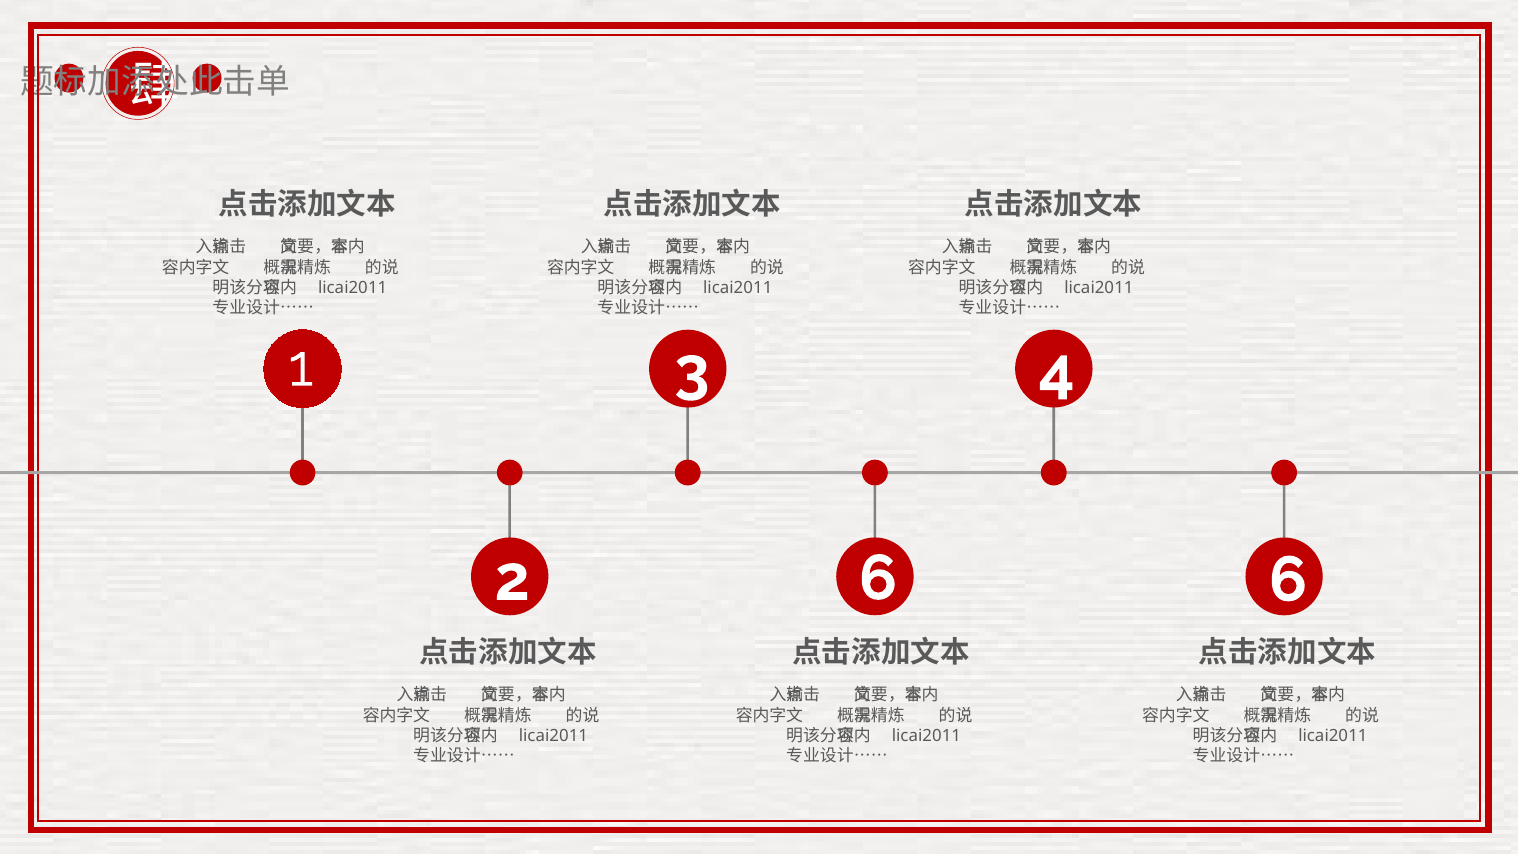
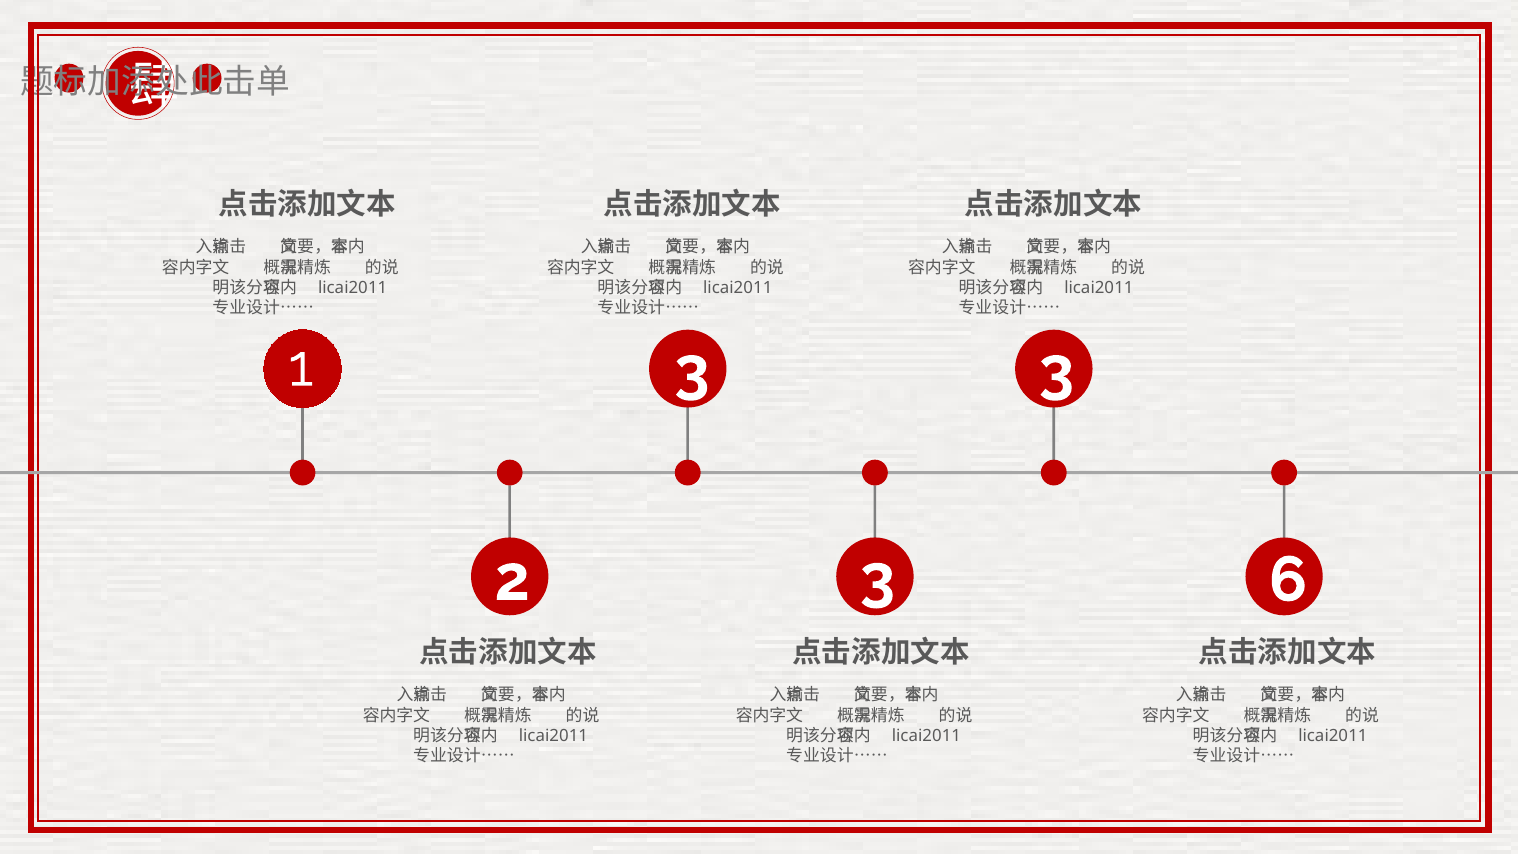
3 4: 4 -> 3
2 6: 6 -> 3
